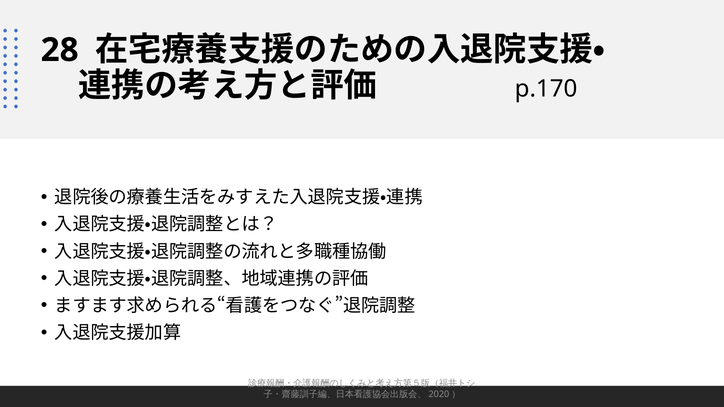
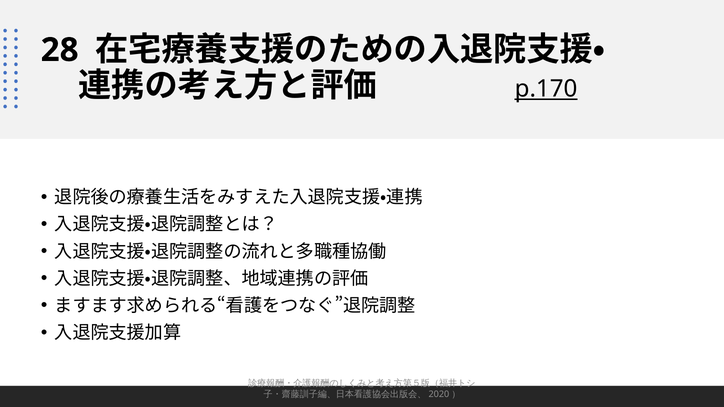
p.170 underline: none -> present
